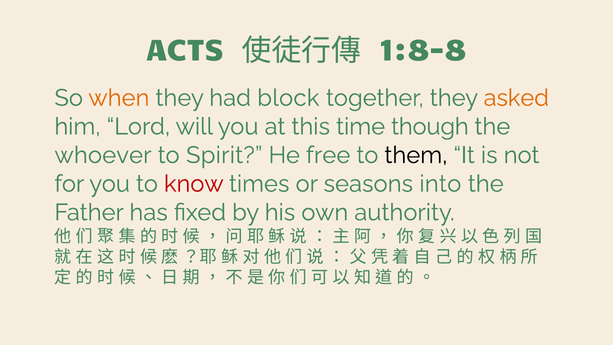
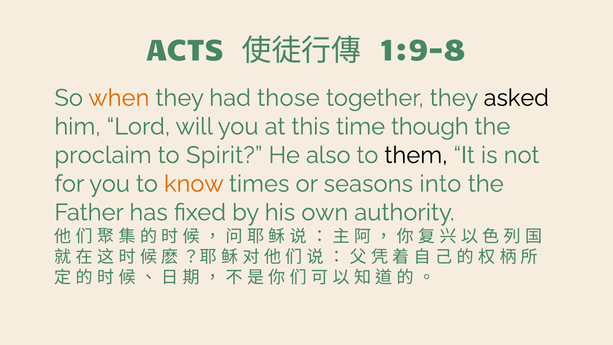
1:8-8: 1:8-8 -> 1:9-8
block: block -> those
asked colour: orange -> black
whoever: whoever -> proclaim
free: free -> also
know colour: red -> orange
